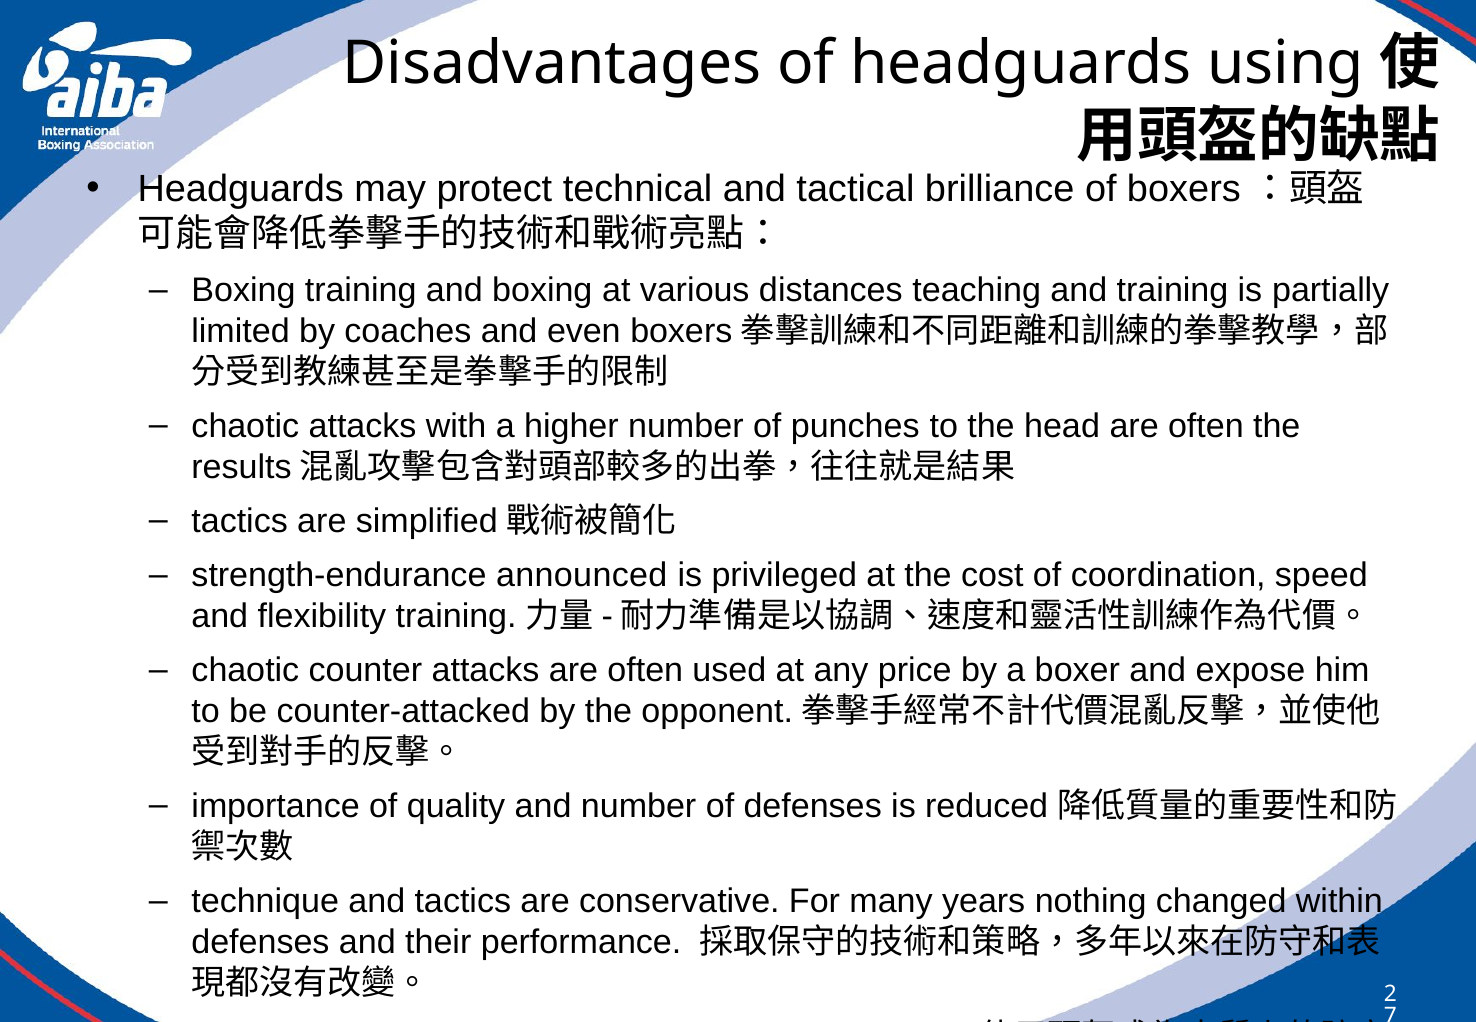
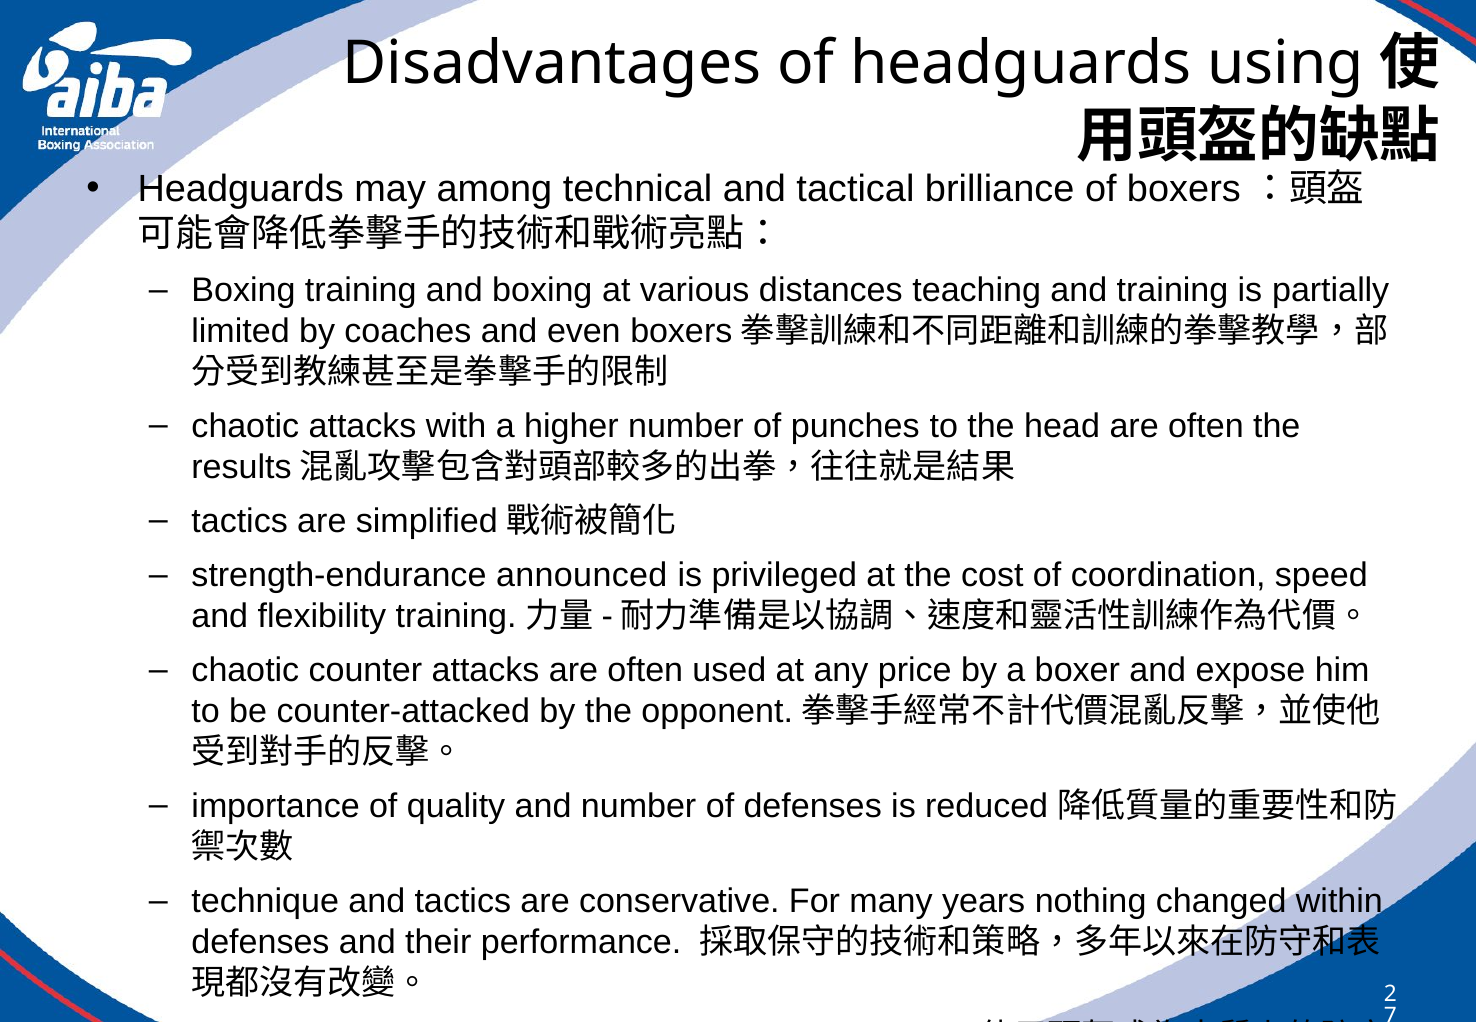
protect: protect -> among
